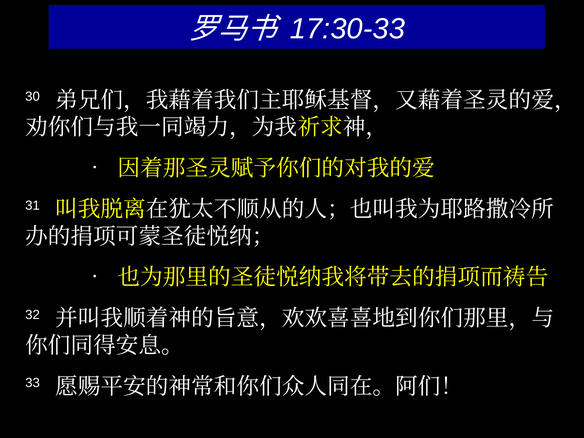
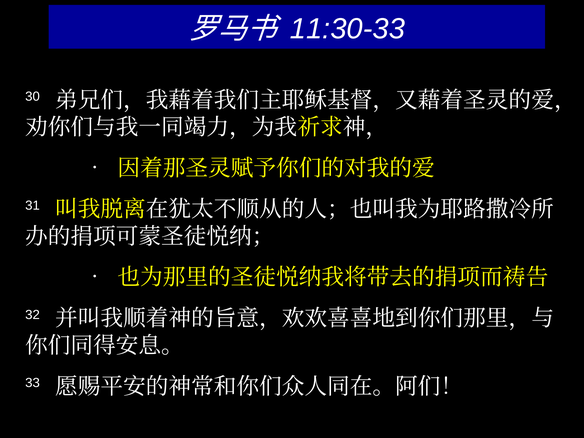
17:30-33: 17:30-33 -> 11:30-33
